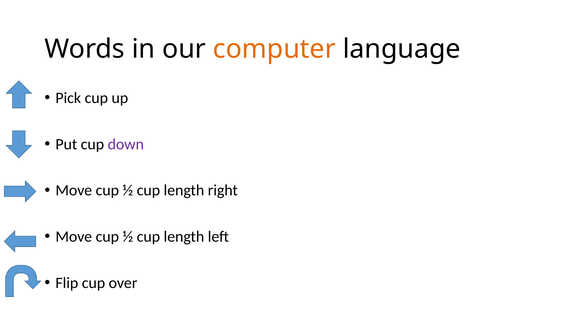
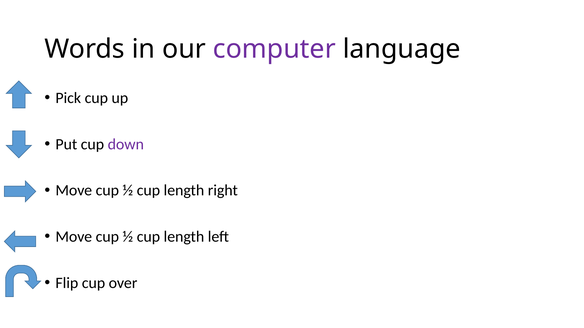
computer colour: orange -> purple
